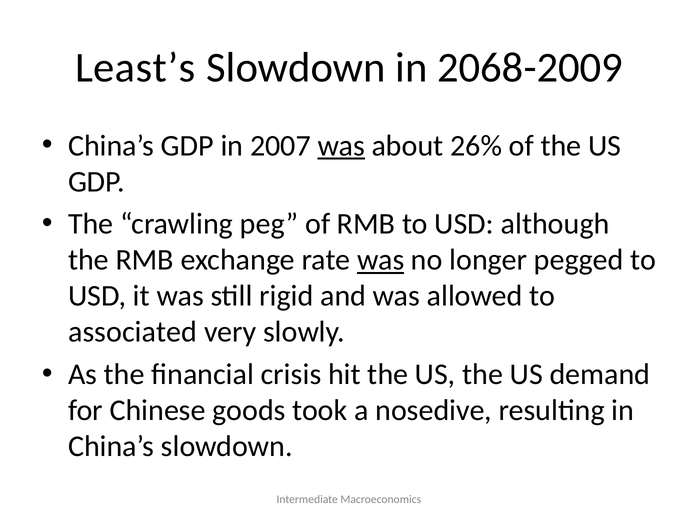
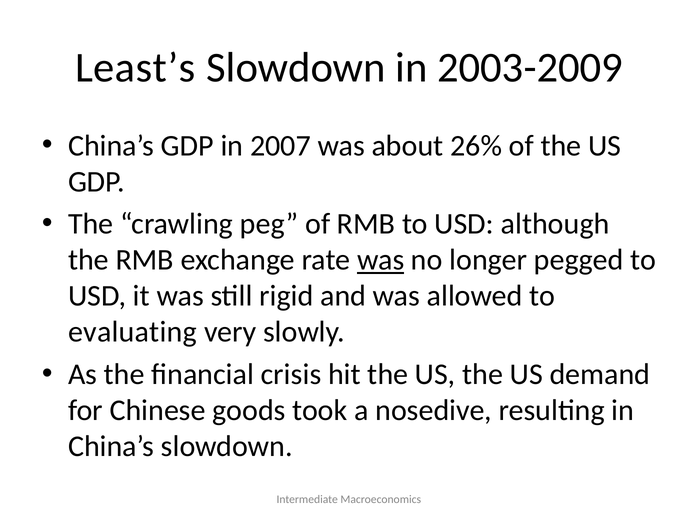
2068-2009: 2068-2009 -> 2003-2009
was at (341, 146) underline: present -> none
associated: associated -> evaluating
